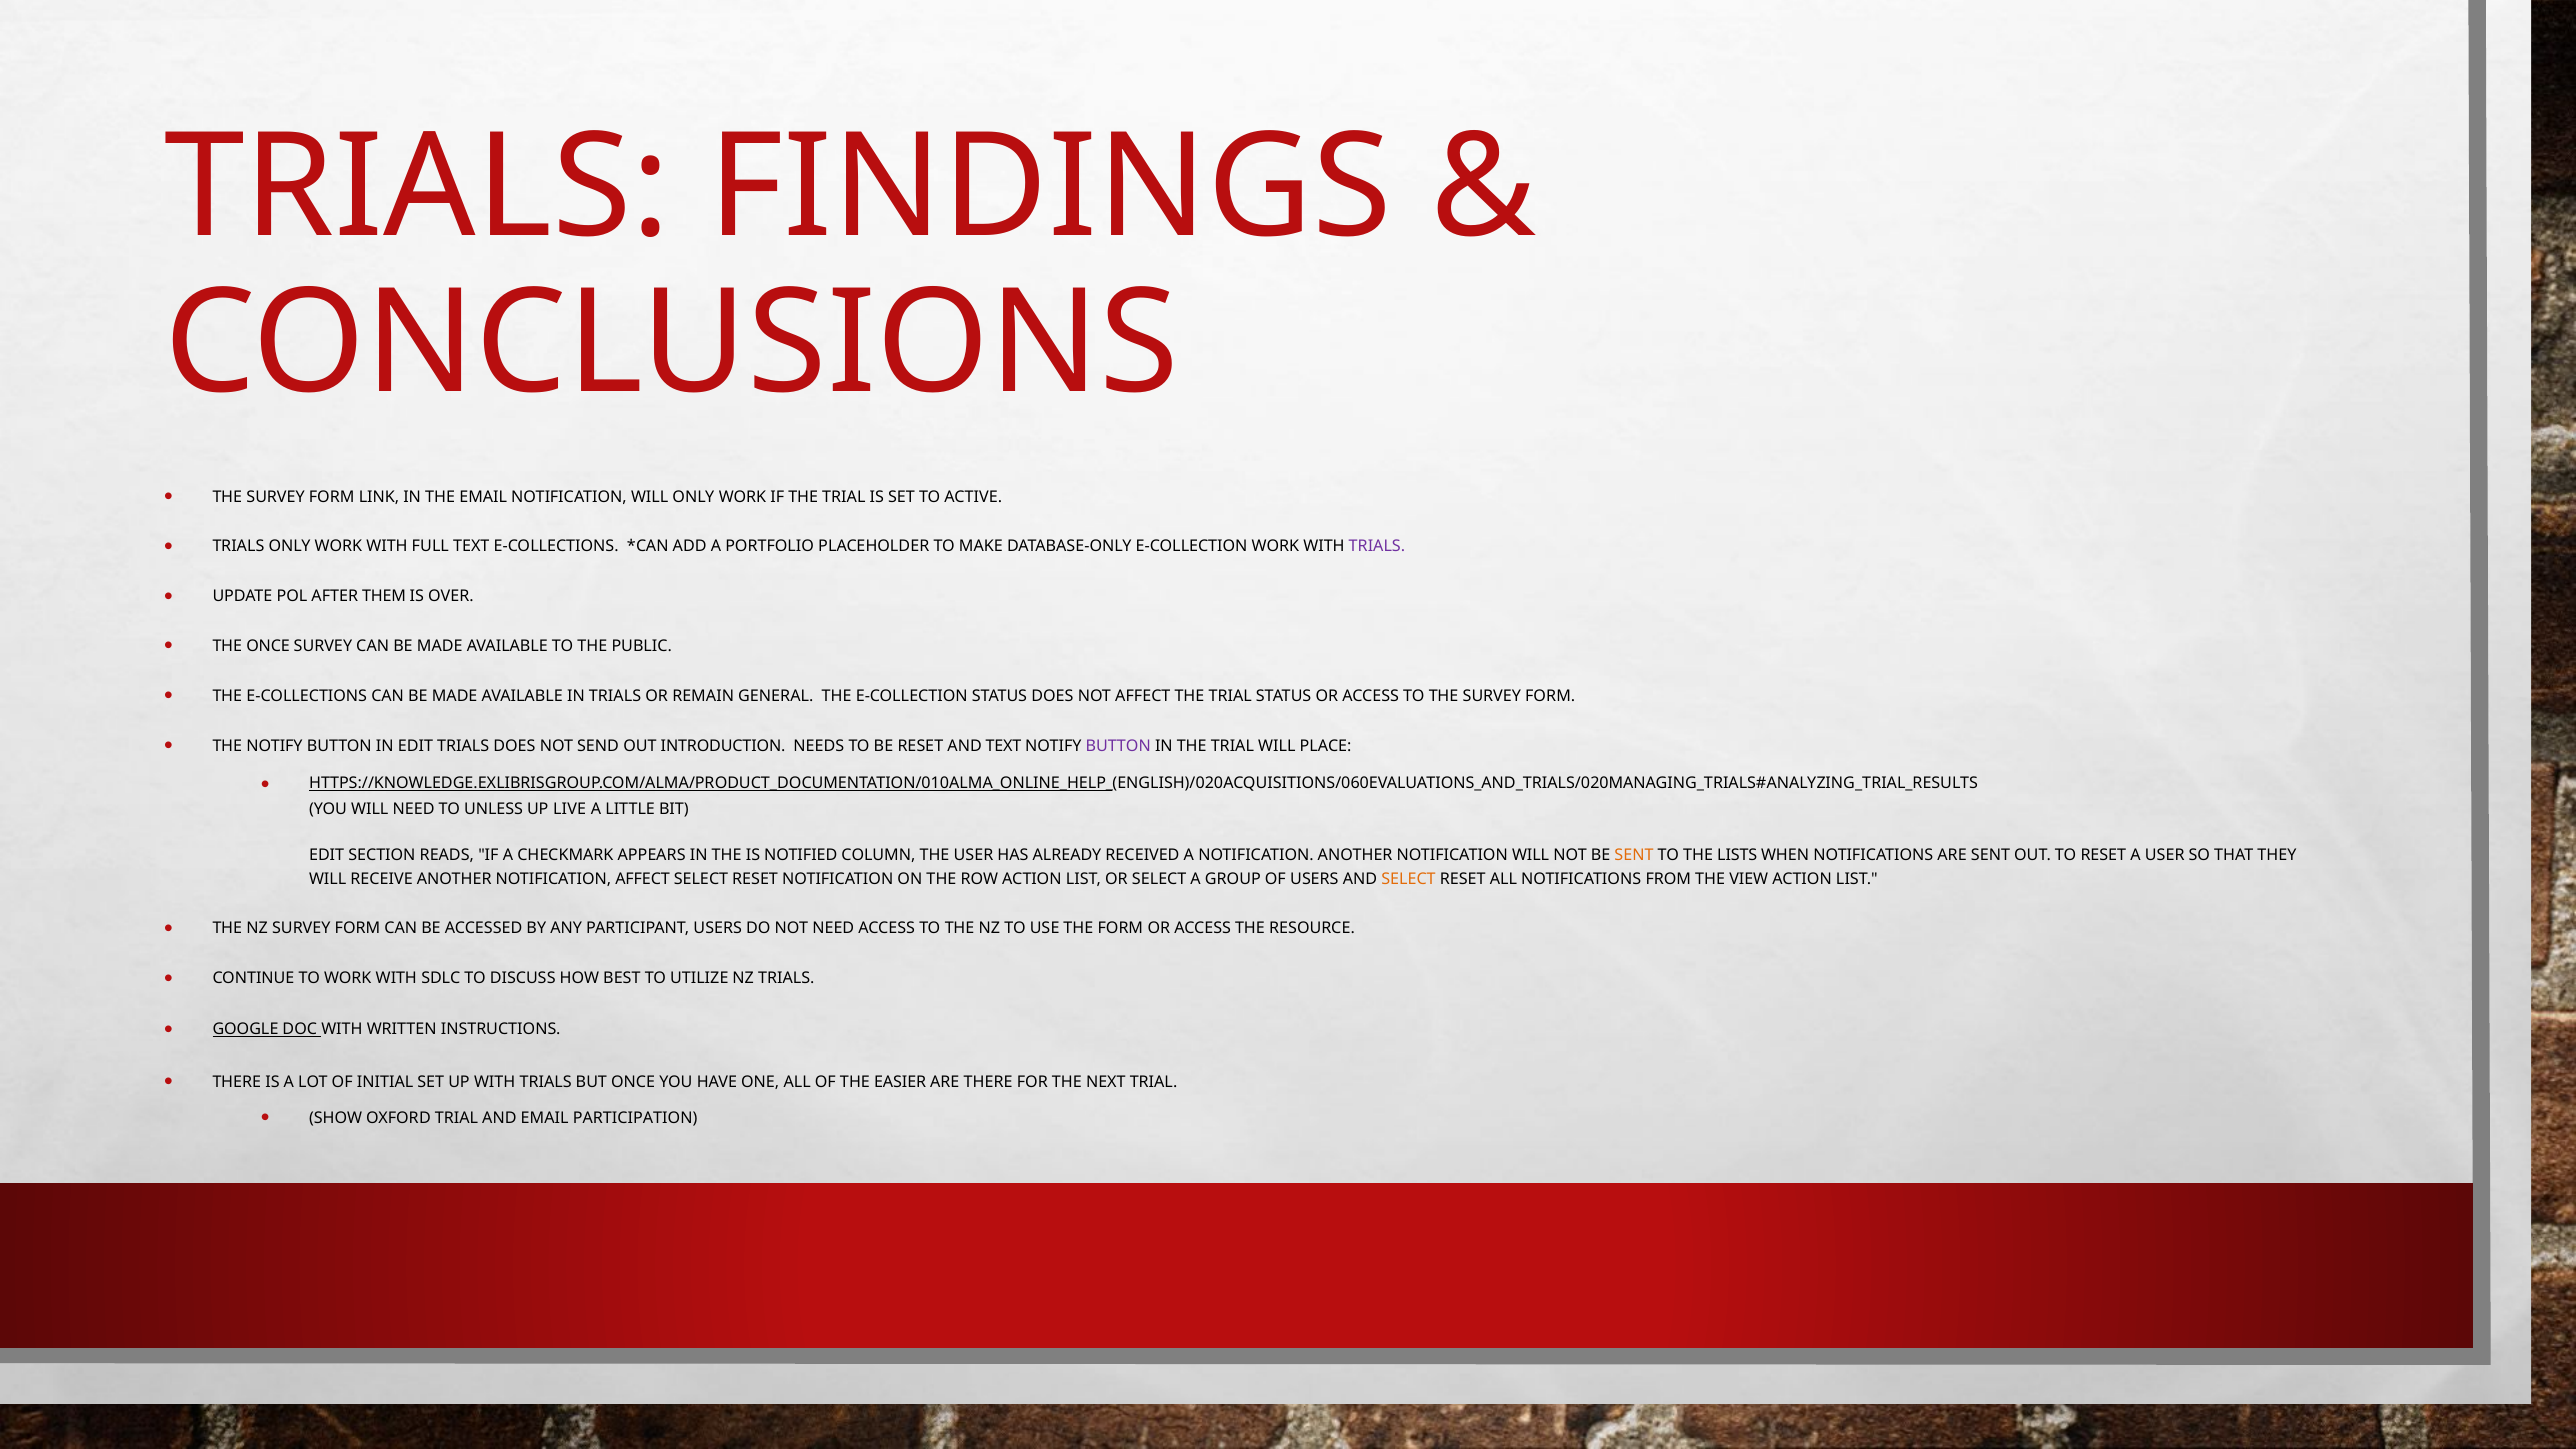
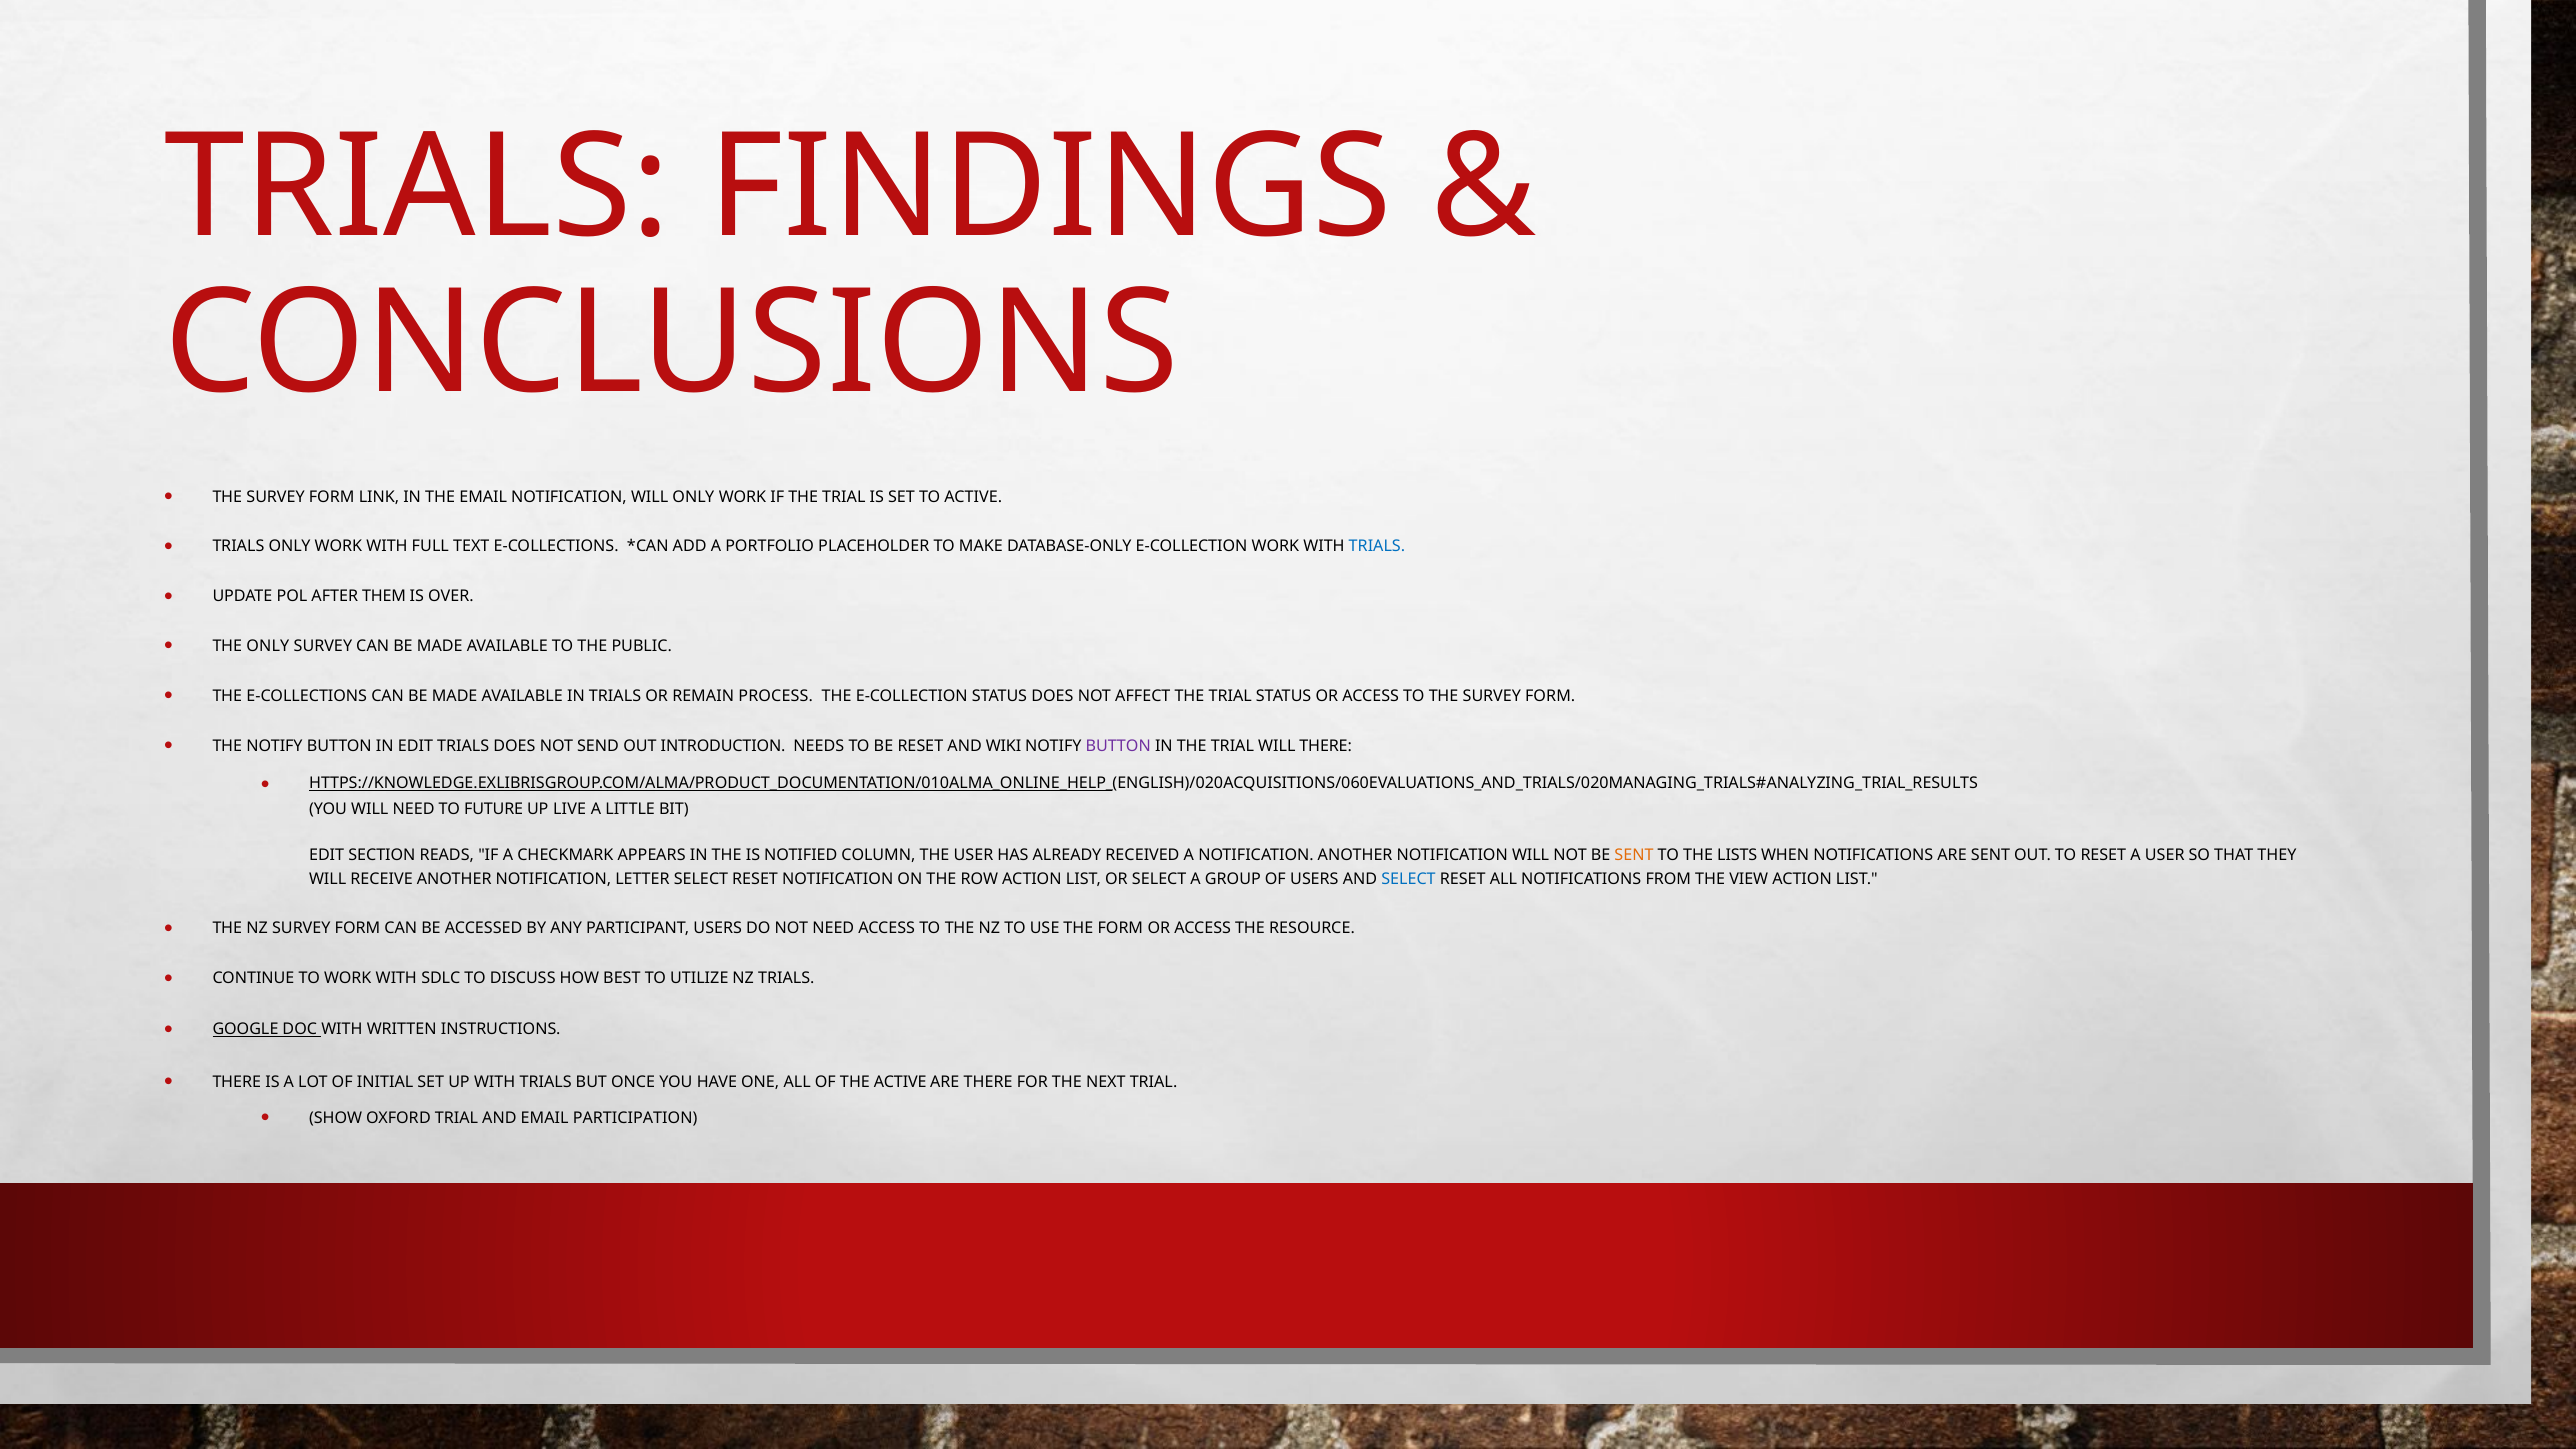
TRIALS at (1377, 547) colour: purple -> blue
THE ONCE: ONCE -> ONLY
GENERAL: GENERAL -> PROCESS
AND TEXT: TEXT -> WIKI
WILL PLACE: PLACE -> THERE
UNLESS: UNLESS -> FUTURE
NOTIFICATION AFFECT: AFFECT -> LETTER
SELECT at (1408, 879) colour: orange -> blue
THE EASIER: EASIER -> ACTIVE
